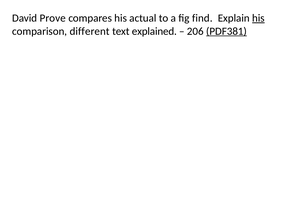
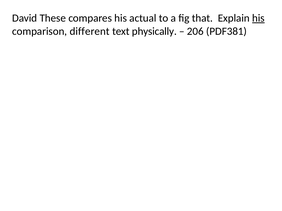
Prove: Prove -> These
find: find -> that
explained: explained -> physically
PDF381 underline: present -> none
